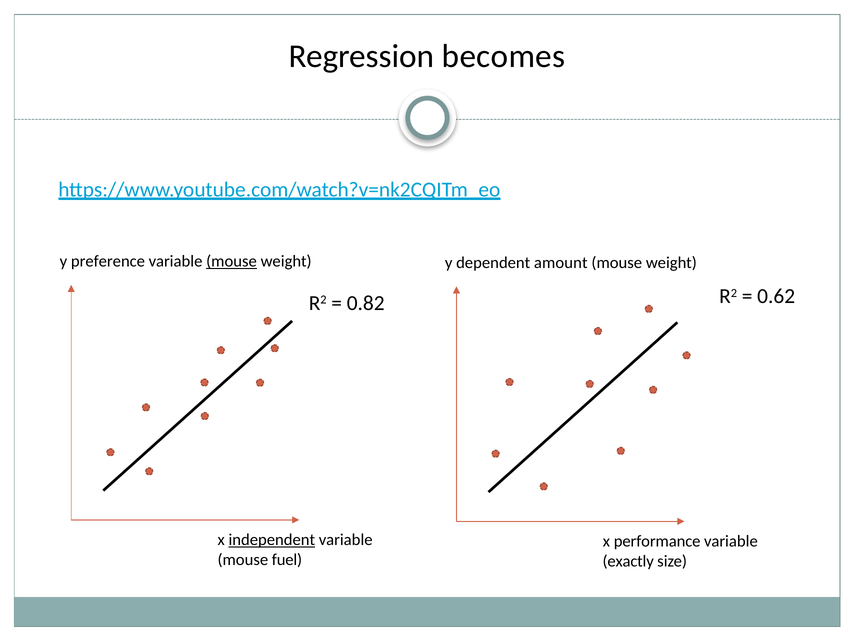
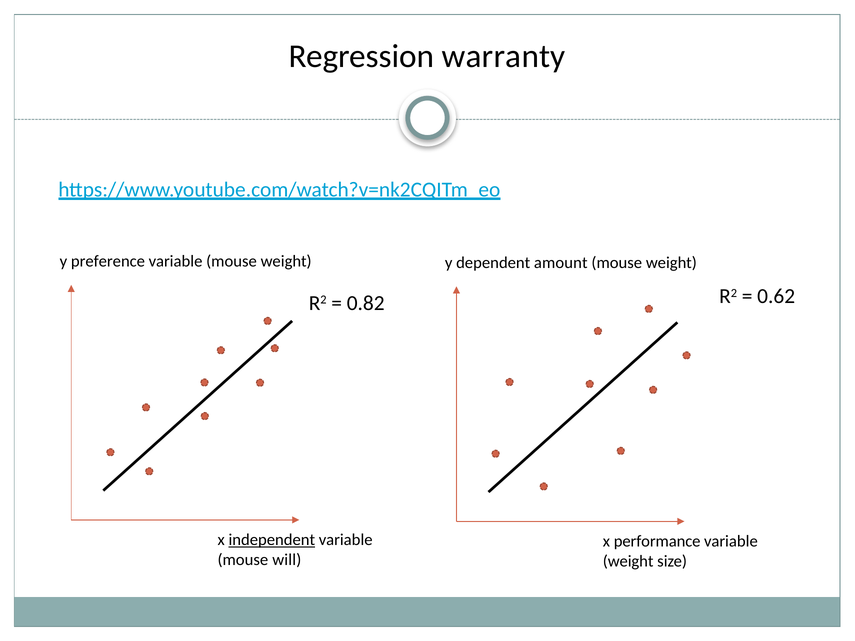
becomes: becomes -> warranty
mouse at (232, 262) underline: present -> none
fuel: fuel -> will
exactly at (628, 561): exactly -> weight
